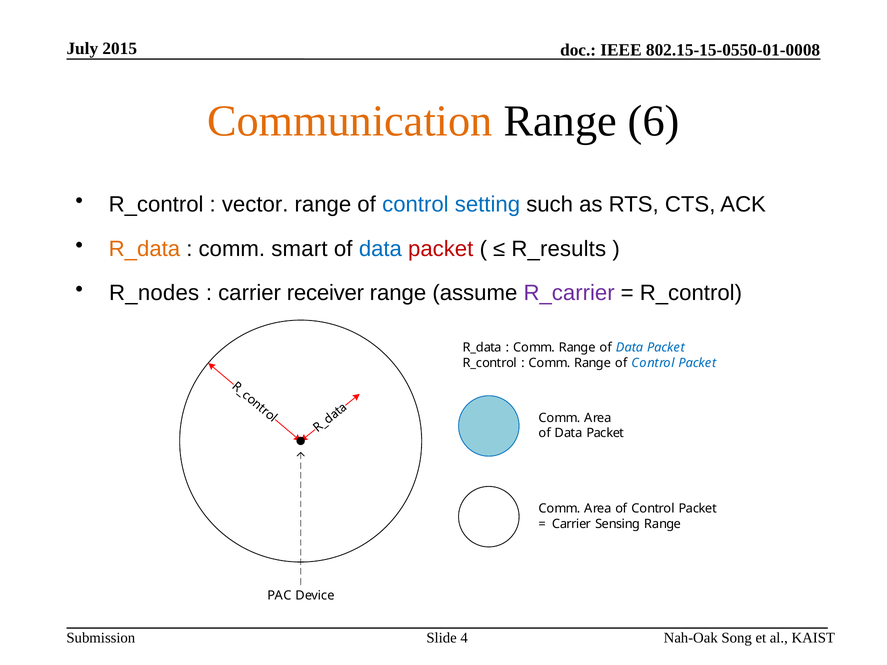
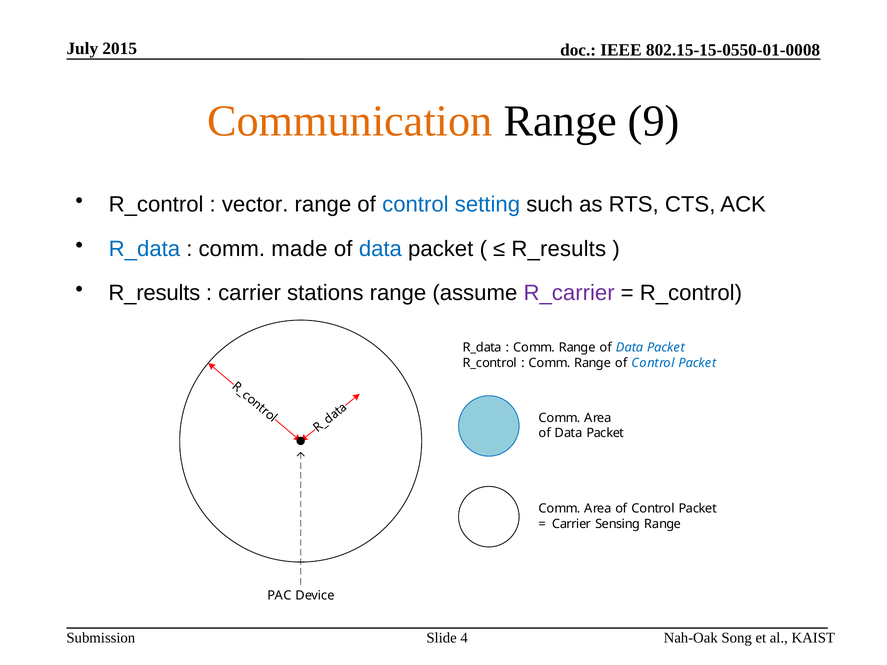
6: 6 -> 9
R_data at (144, 249) colour: orange -> blue
smart: smart -> made
packet at (441, 249) colour: red -> black
R_nodes at (154, 293): R_nodes -> R_results
receiver: receiver -> stations
